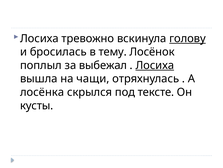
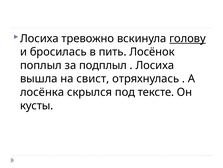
тему: тему -> пить
выбежал: выбежал -> подплыл
Лосиха at (155, 65) underline: present -> none
чащи: чащи -> свист
